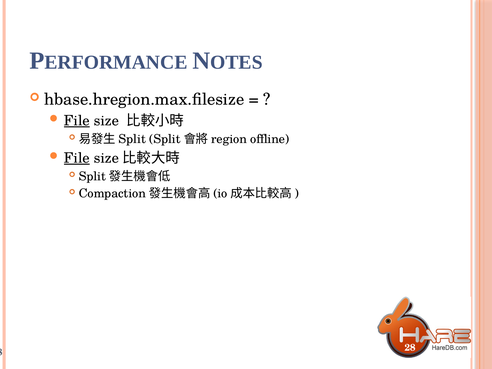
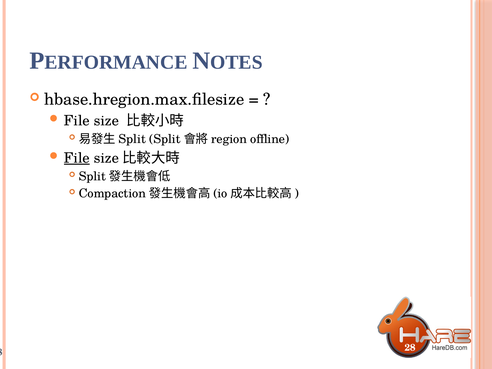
File at (77, 121) underline: present -> none
